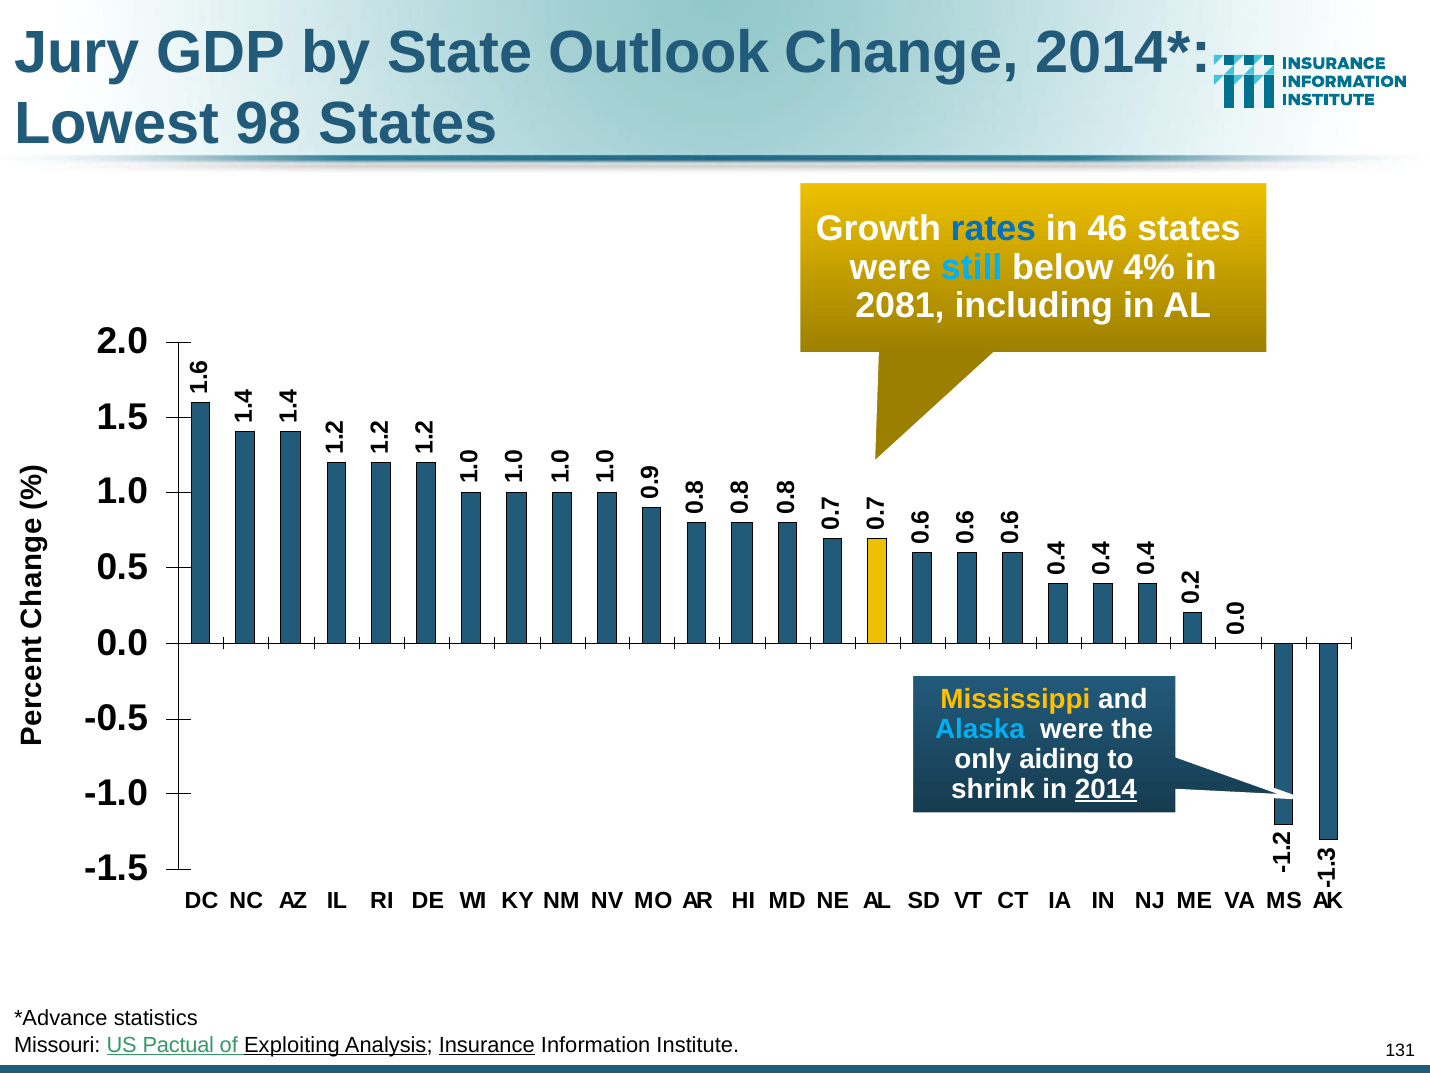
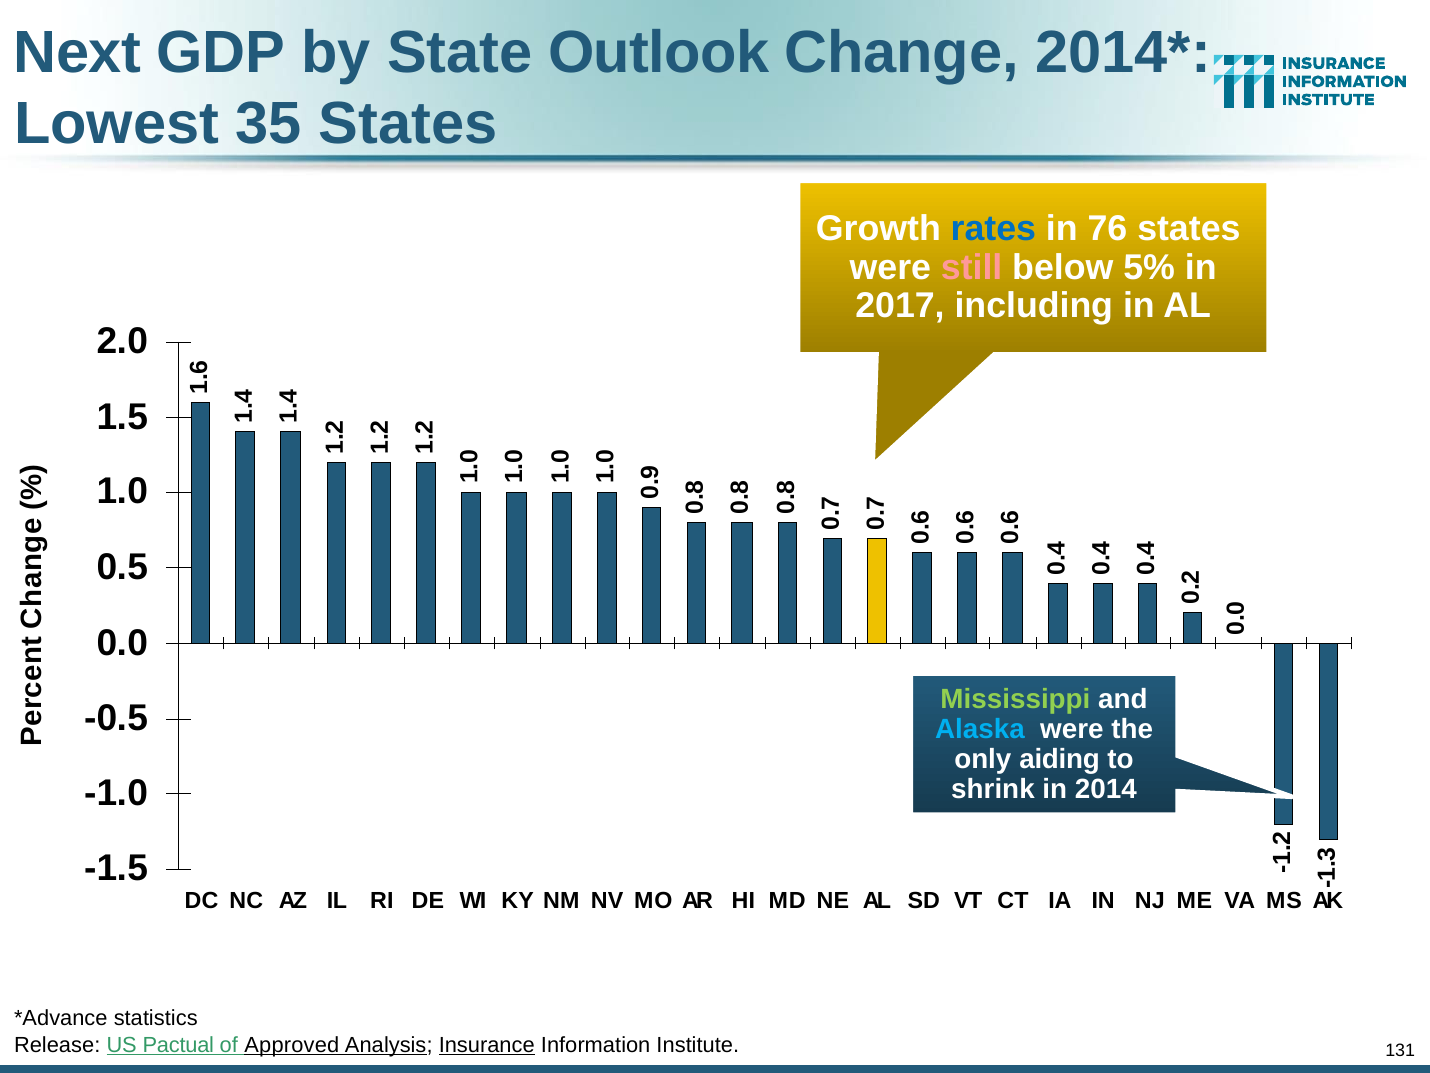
Jury: Jury -> Next
98: 98 -> 35
46: 46 -> 76
still colour: light blue -> pink
4%: 4% -> 5%
2081: 2081 -> 2017
Mississippi colour: yellow -> light green
2014 underline: present -> none
Missouri: Missouri -> Release
Exploiting: Exploiting -> Approved
